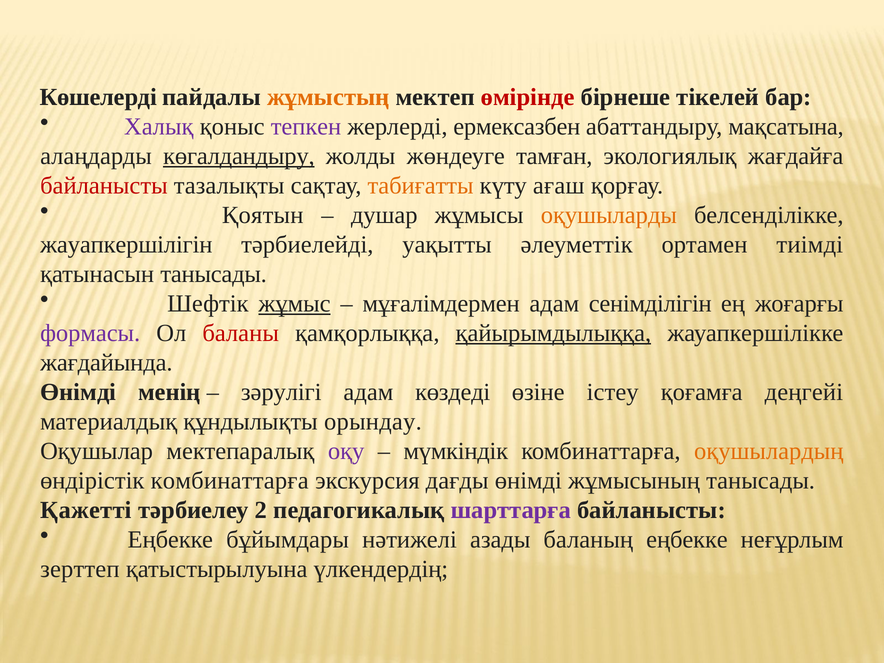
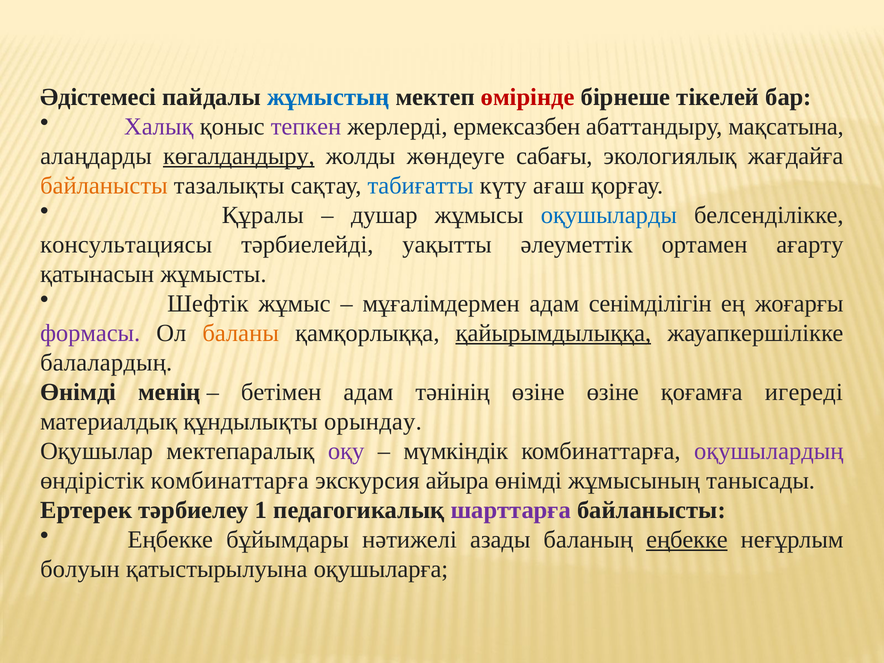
Көшелерді: Көшелерді -> Әдістемесі
жұмыстың colour: orange -> blue
тамған: тамған -> сабағы
байланысты at (104, 186) colour: red -> orange
табиғатты colour: orange -> blue
Қоятын: Қоятын -> Құралы
оқушыларды colour: orange -> blue
жауапкершілігін: жауапкершілігін -> консультациясы
тиімді: тиімді -> ағарту
қатынасын танысады: танысады -> жұмысты
жұмыс underline: present -> none
баланы colour: red -> orange
жағдайында: жағдайында -> балалардың
зәрулiгi: зәрулiгi -> бетімен
көздеді: көздеді -> тәнiнiң
өзіне істеу: істеу -> өзіне
деңгейі: деңгейі -> игереді
оқушылардың colour: orange -> purple
дағды: дағды -> айыра
Қажетті: Қажетті -> Ертерек
2: 2 -> 1
еңбекке at (687, 540) underline: none -> present
зерттеп: зерттеп -> болуын
үлкендердің: үлкендердің -> оқушыларға
